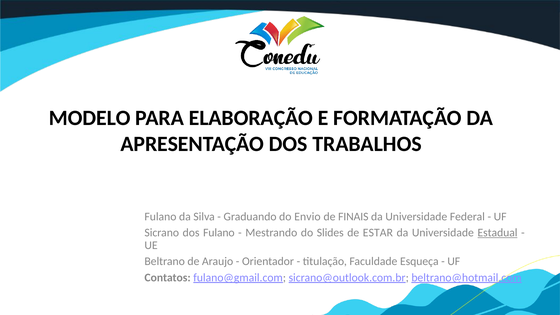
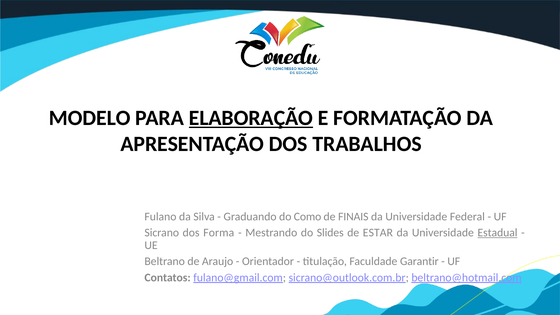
ELABORAÇÃO underline: none -> present
Envio: Envio -> Como
dos Fulano: Fulano -> Forma
Esqueça: Esqueça -> Garantir
